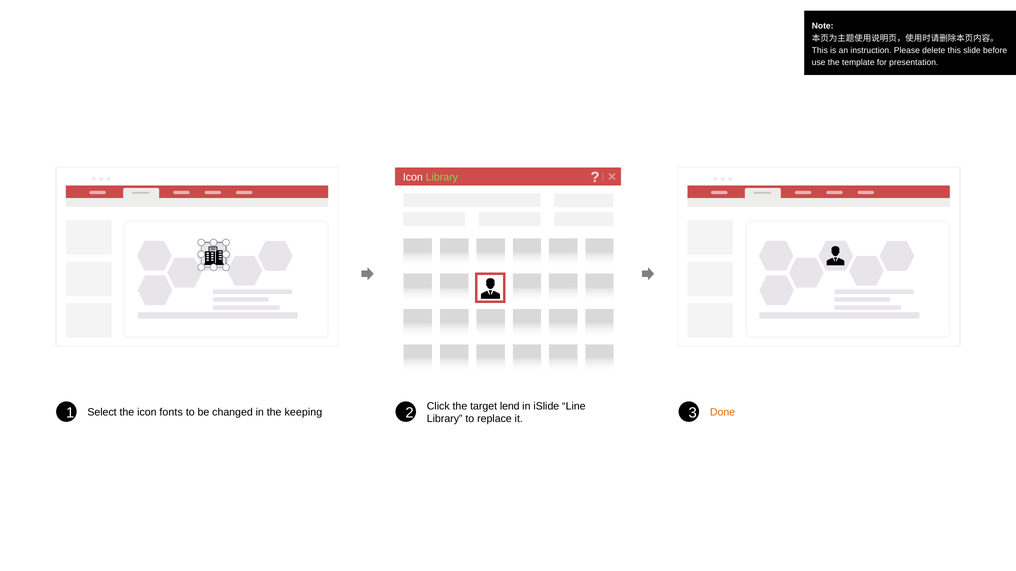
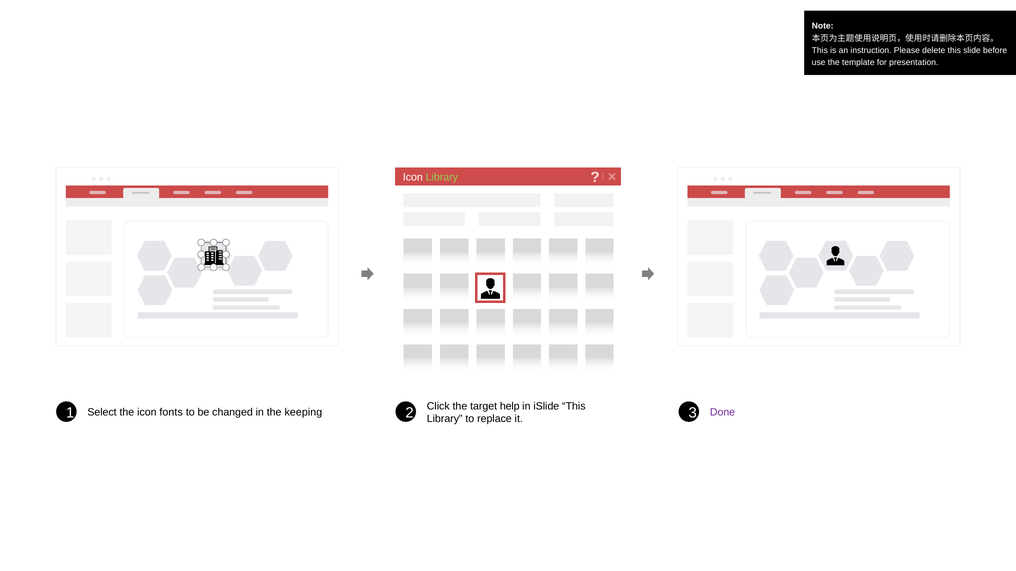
lend: lend -> help
iSlide Line: Line -> This
Done colour: orange -> purple
